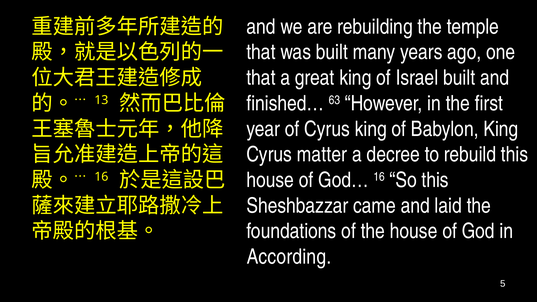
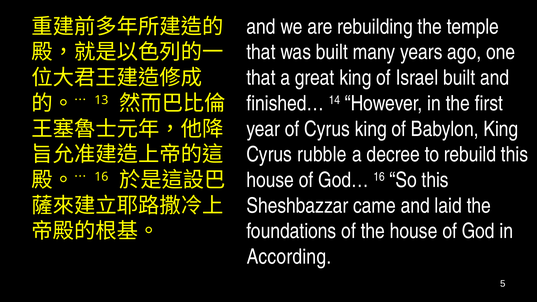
63: 63 -> 14
matter: matter -> rubble
